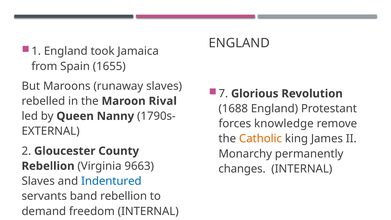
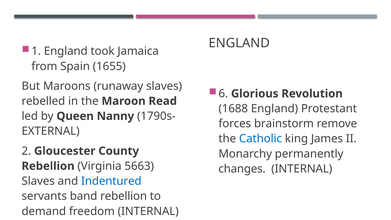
7: 7 -> 6
Rival: Rival -> Read
knowledge: knowledge -> brainstorm
Catholic colour: orange -> blue
9663: 9663 -> 5663
